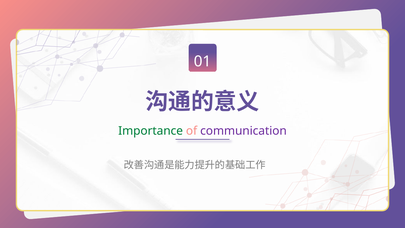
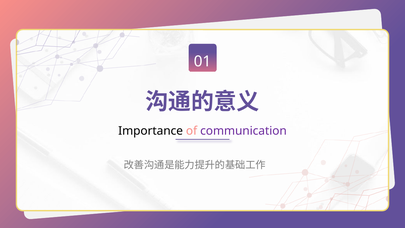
Importance colour: green -> black
